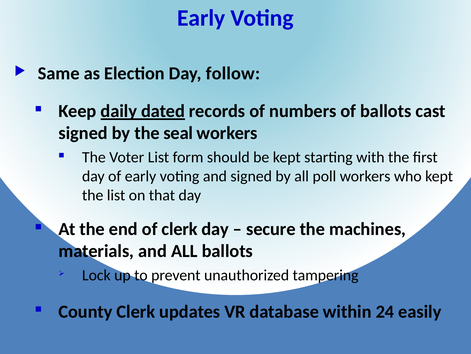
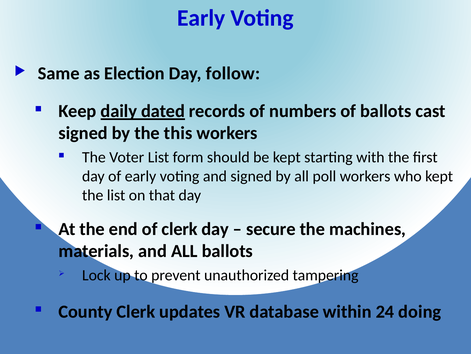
seal: seal -> this
easily: easily -> doing
